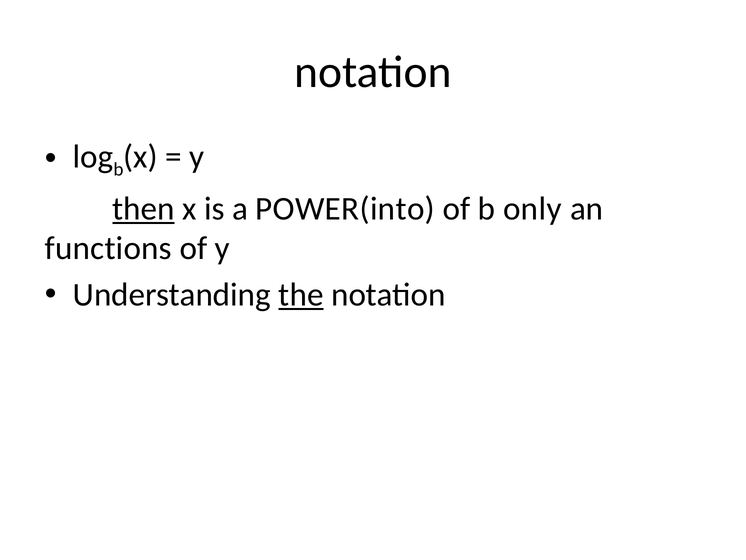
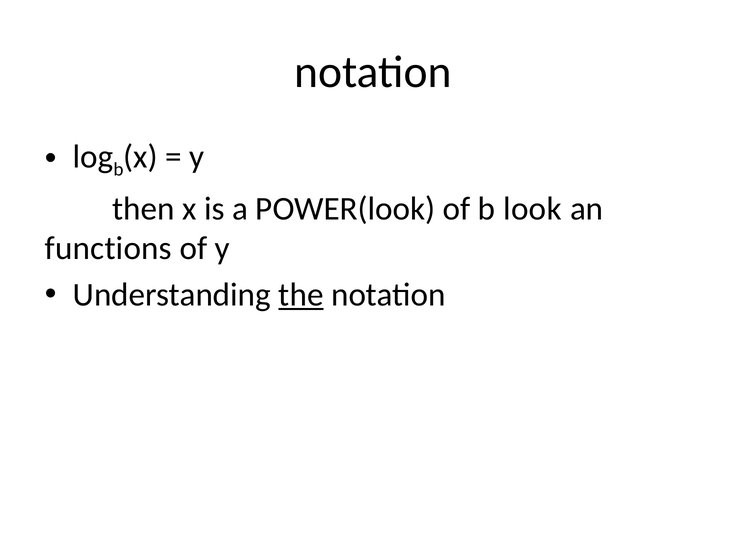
then underline: present -> none
POWER(into: POWER(into -> POWER(look
only: only -> look
